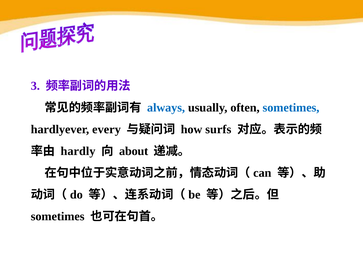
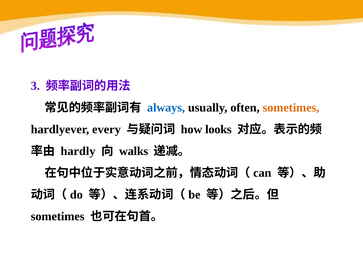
sometimes at (291, 108) colour: blue -> orange
surfs: surfs -> looks
about: about -> walks
